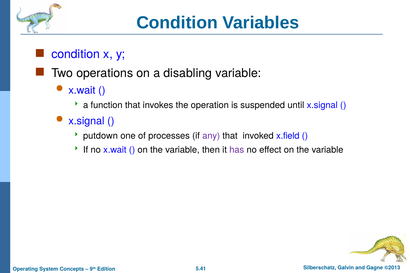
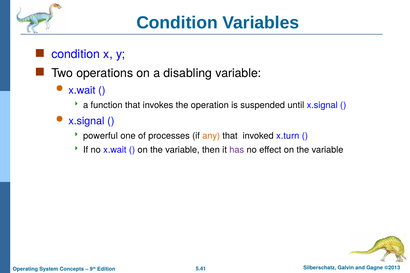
putdown: putdown -> powerful
any colour: purple -> orange
x.field: x.field -> x.turn
